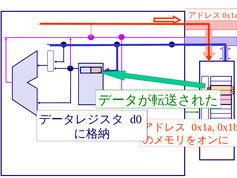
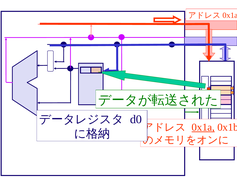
0x1a underline: none -> present
